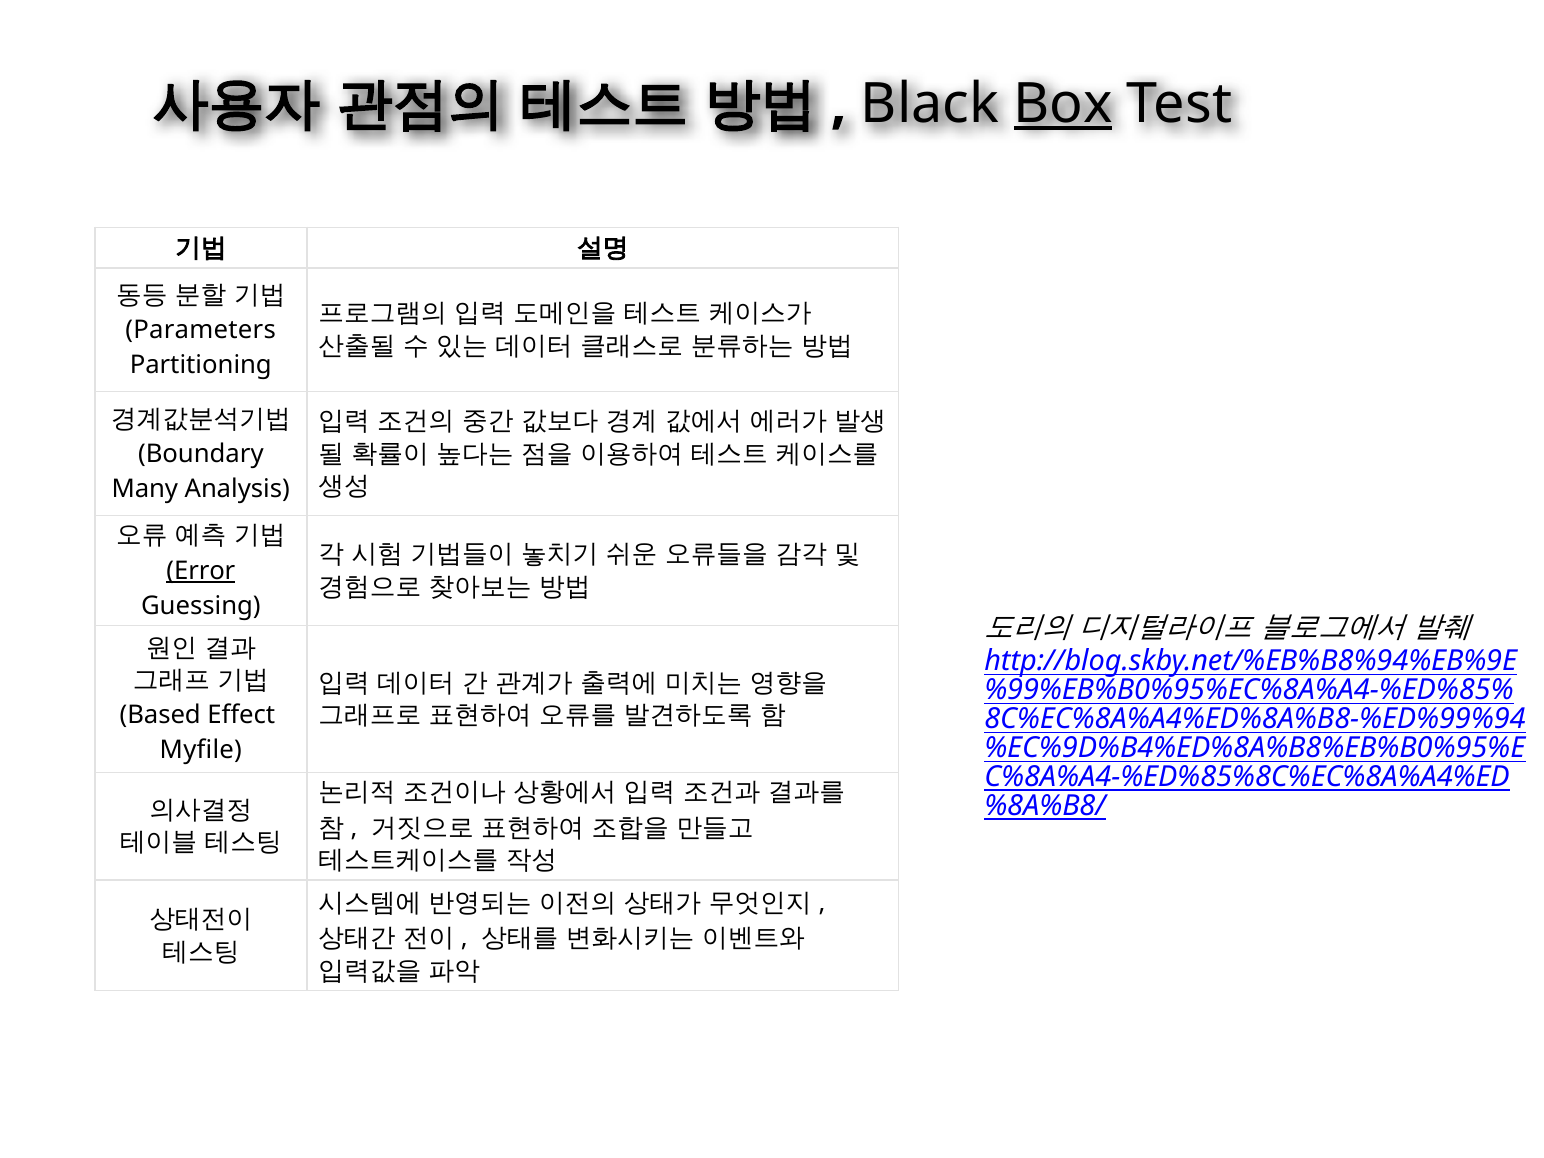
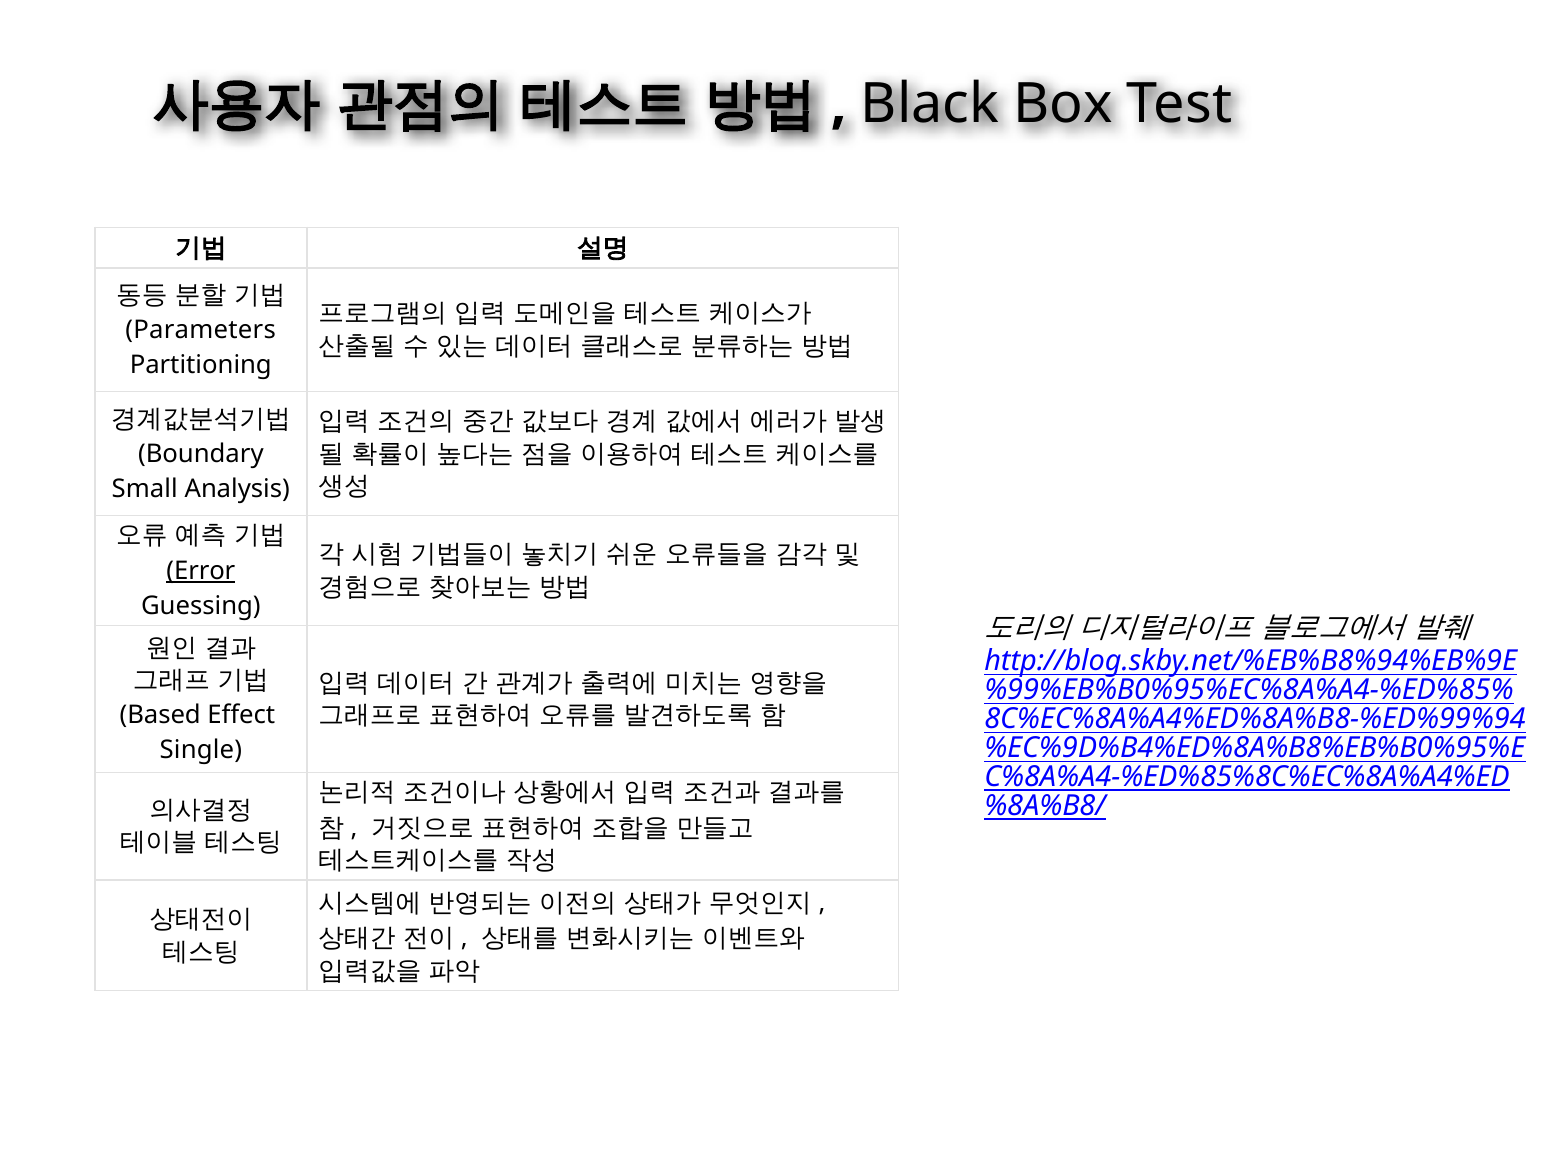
Box underline: present -> none
Many: Many -> Small
Myfile: Myfile -> Single
